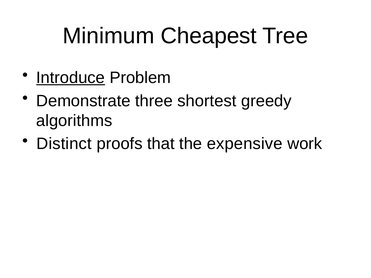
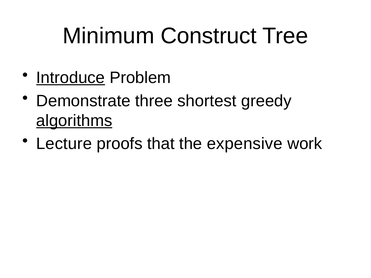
Cheapest: Cheapest -> Construct
algorithms underline: none -> present
Distinct: Distinct -> Lecture
